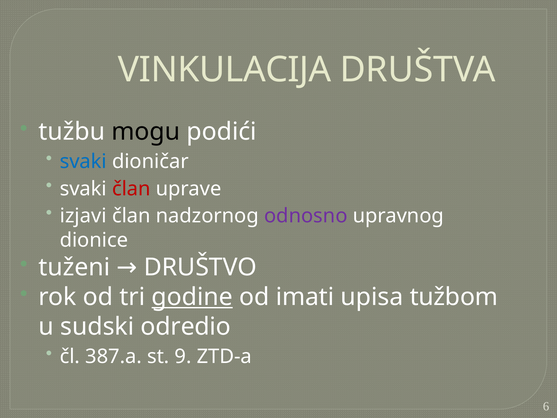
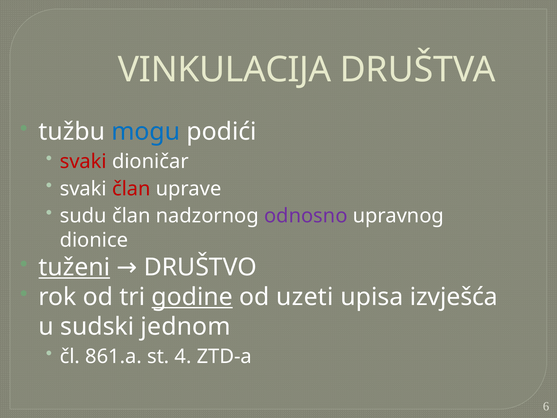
mogu colour: black -> blue
svaki at (83, 161) colour: blue -> red
izjavi: izjavi -> sudu
tuženi underline: none -> present
imati: imati -> uzeti
tužbom: tužbom -> izvješća
odredio: odredio -> jednom
387.a: 387.a -> 861.a
9: 9 -> 4
